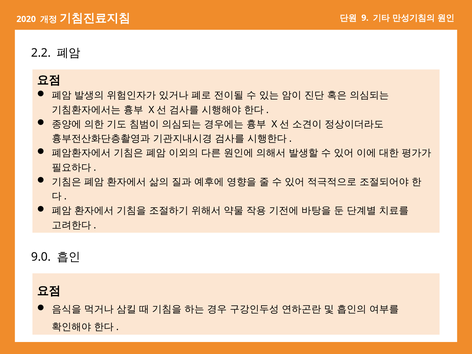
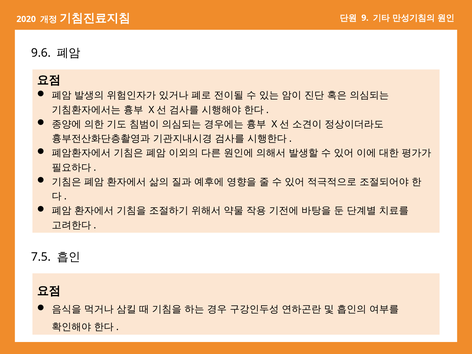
2.2: 2.2 -> 9.6
9.0: 9.0 -> 7.5
